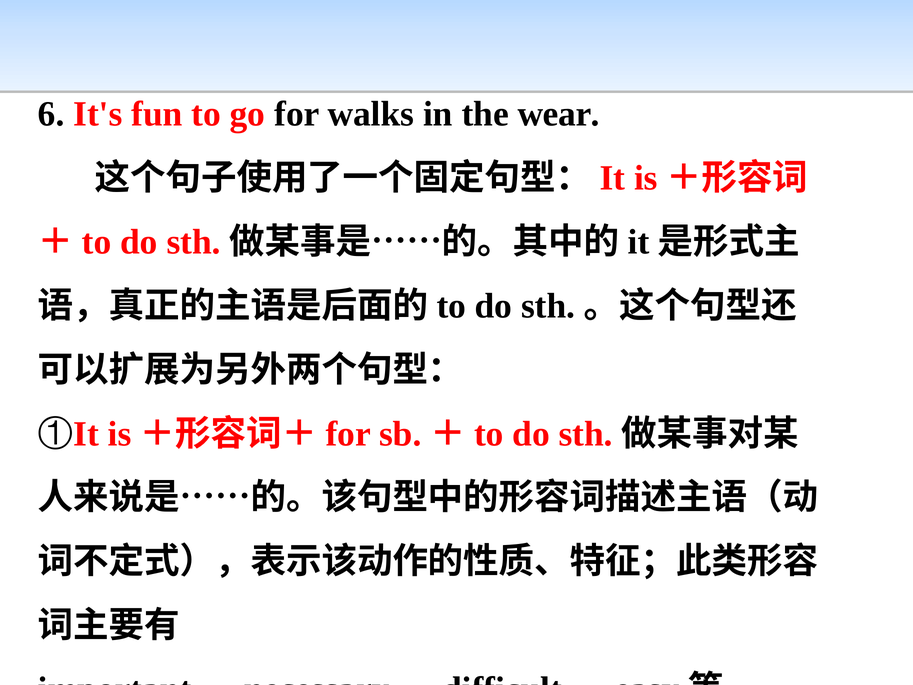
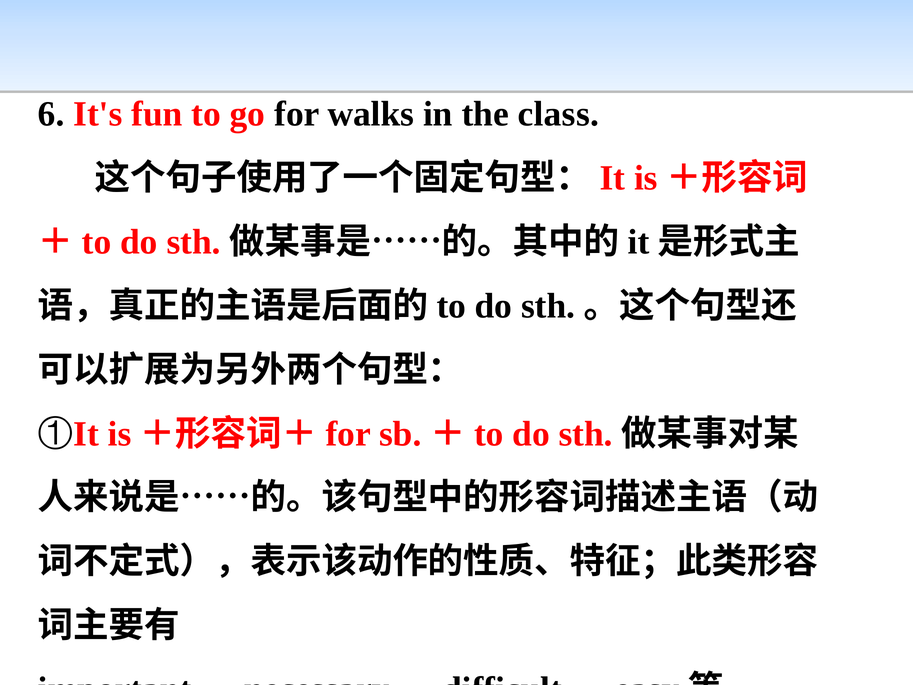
wear: wear -> class
